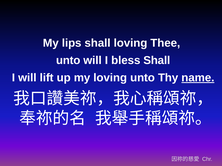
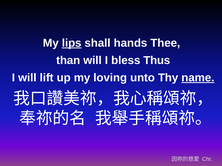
lips underline: none -> present
shall loving: loving -> hands
unto at (68, 61): unto -> than
bless Shall: Shall -> Thus
